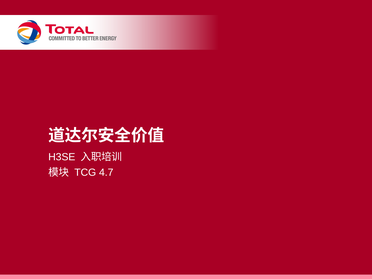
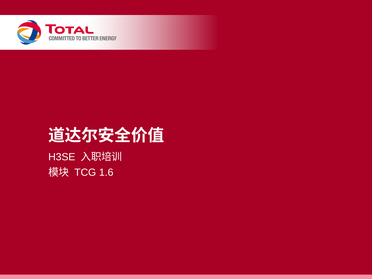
4.7: 4.7 -> 1.6
